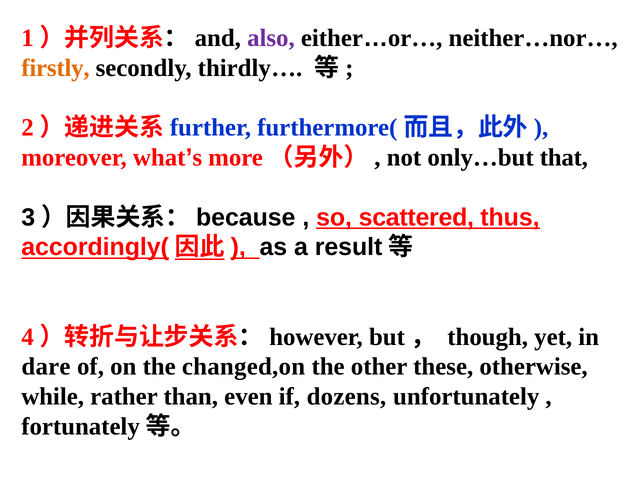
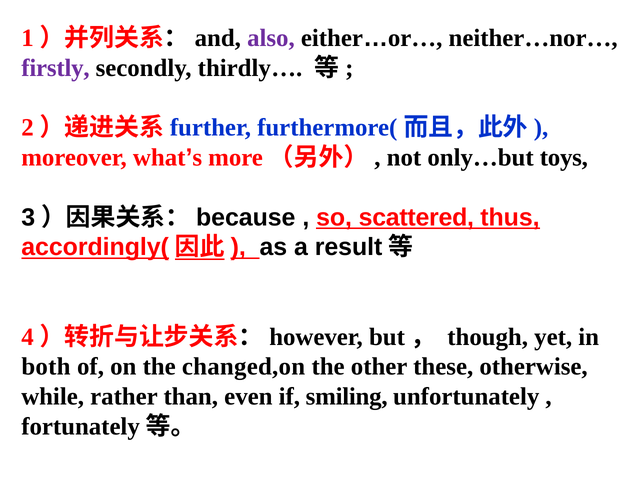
firstly colour: orange -> purple
that: that -> toys
dare: dare -> both
dozens: dozens -> smiling
